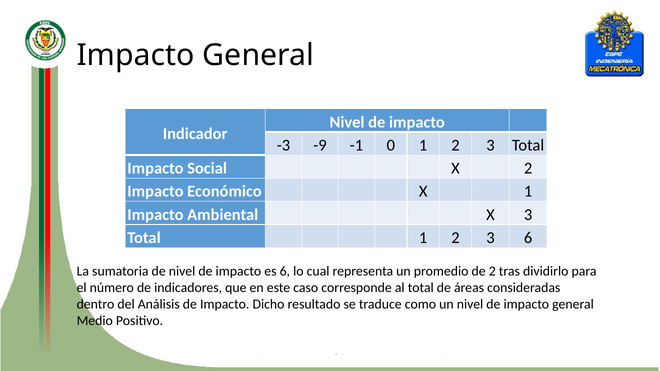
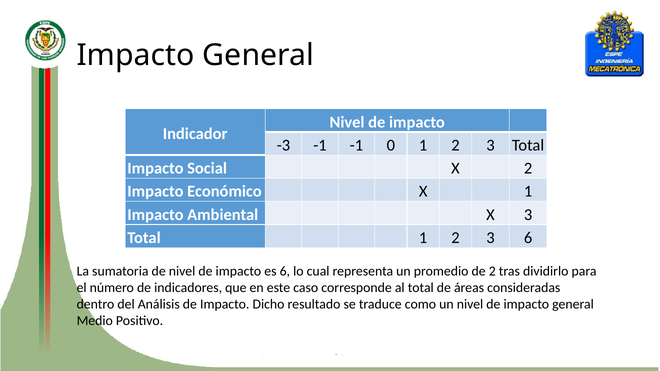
-3 -9: -9 -> -1
